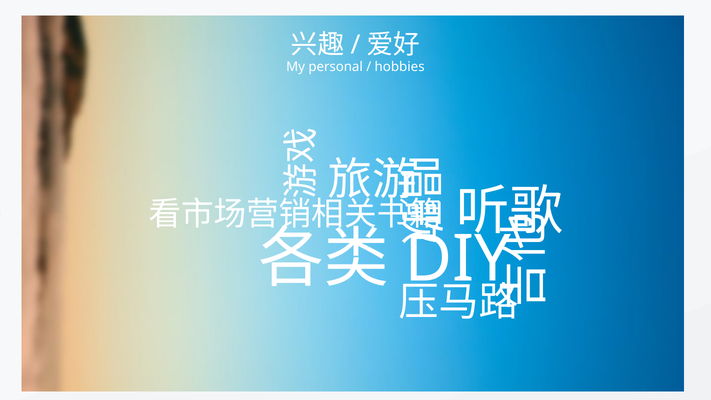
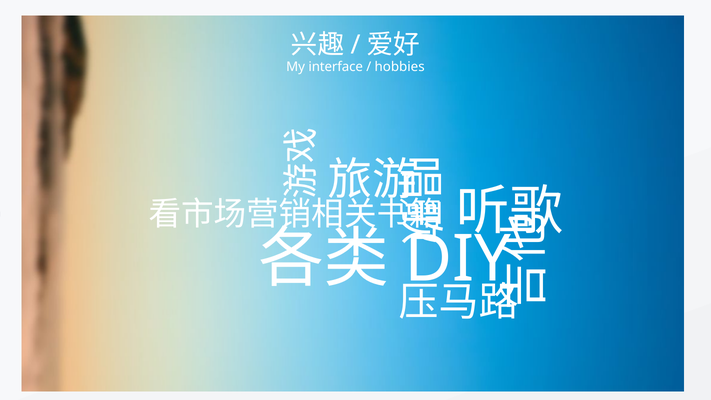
personal: personal -> interface
